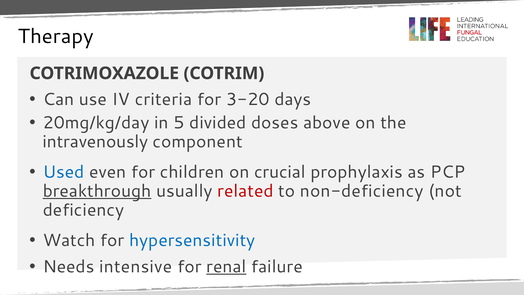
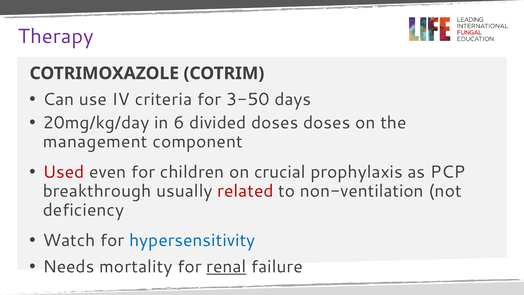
Therapy colour: black -> purple
3-20: 3-20 -> 3-50
5: 5 -> 6
doses above: above -> doses
intravenously: intravenously -> management
Used colour: blue -> red
breakthrough underline: present -> none
non-deficiency: non-deficiency -> non-ventilation
intensive: intensive -> mortality
